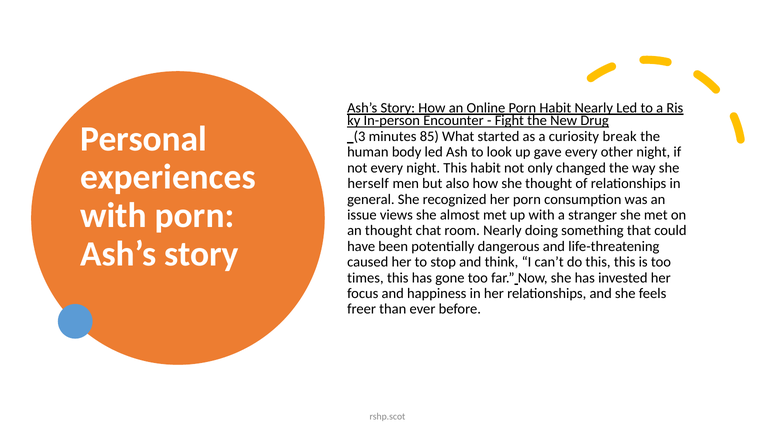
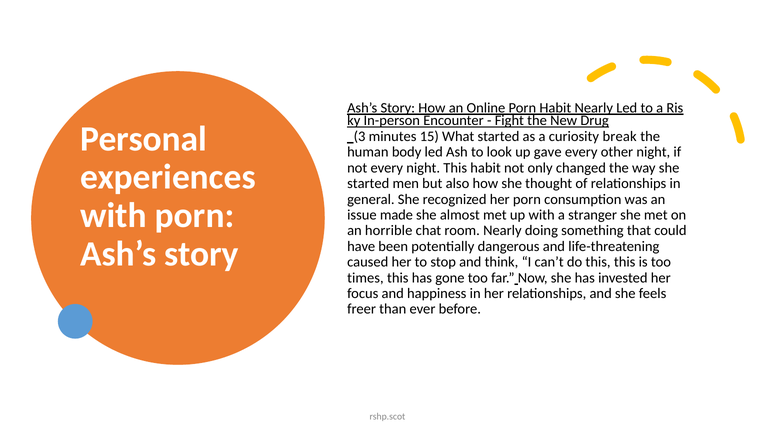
85: 85 -> 15
herself at (368, 184): herself -> started
views: views -> made
an thought: thought -> horrible
